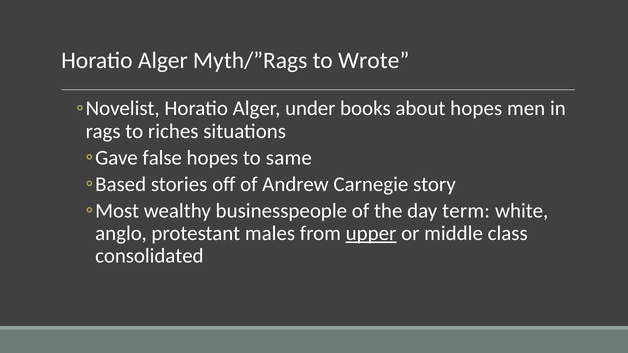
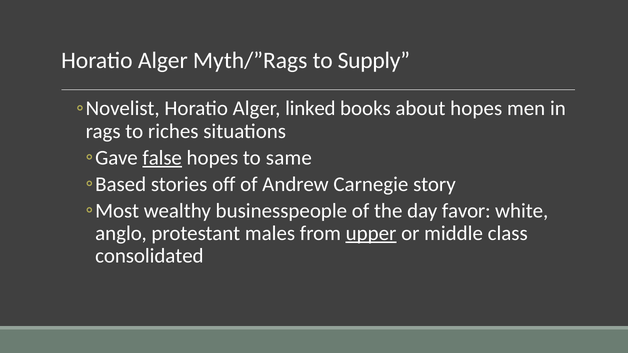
Wrote: Wrote -> Supply
under: under -> linked
false underline: none -> present
term: term -> favor
